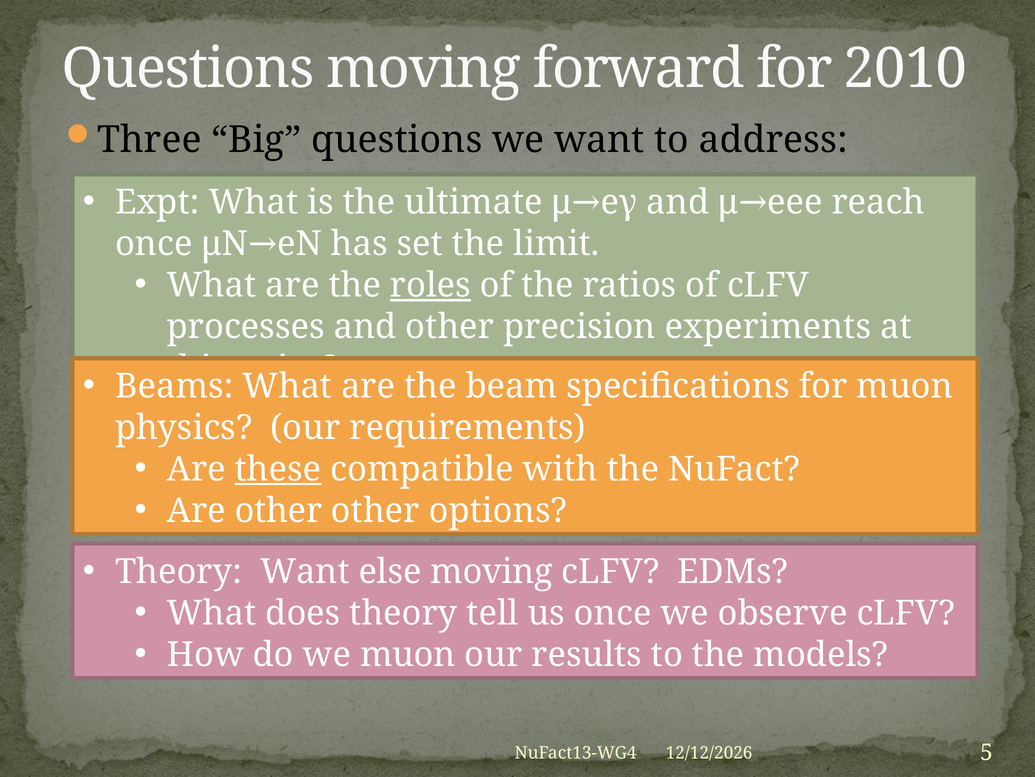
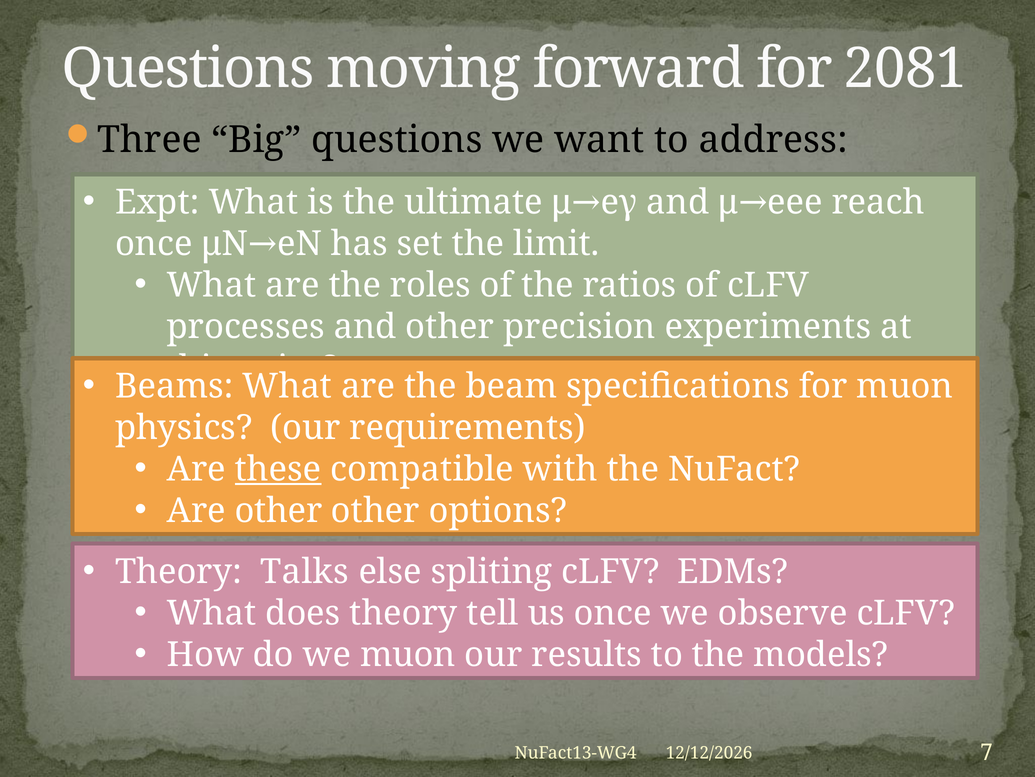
2010: 2010 -> 2081
roles underline: present -> none
Theory Want: Want -> Talks
else moving: moving -> spliting
5: 5 -> 7
